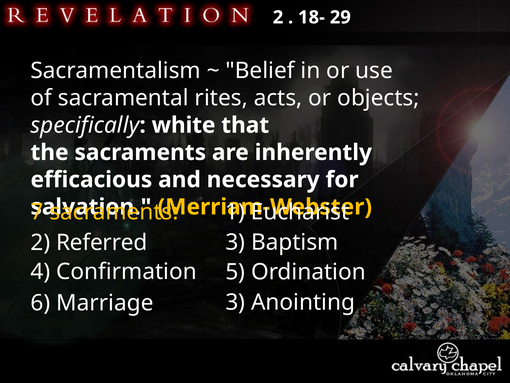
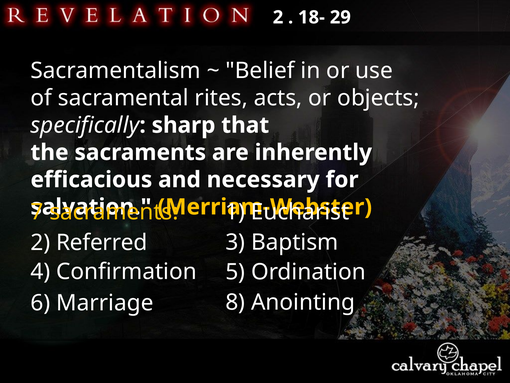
white: white -> sharp
Marriage 3: 3 -> 8
